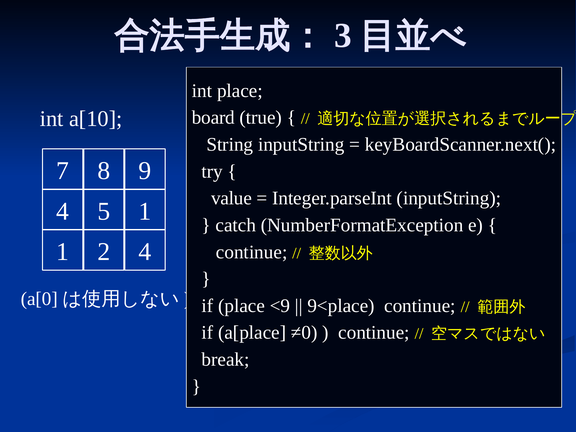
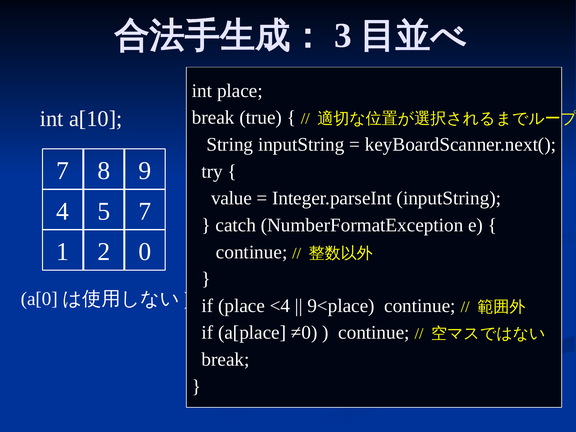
board at (213, 118): board -> break
5 1: 1 -> 7
2 4: 4 -> 0
<9: <9 -> <4
